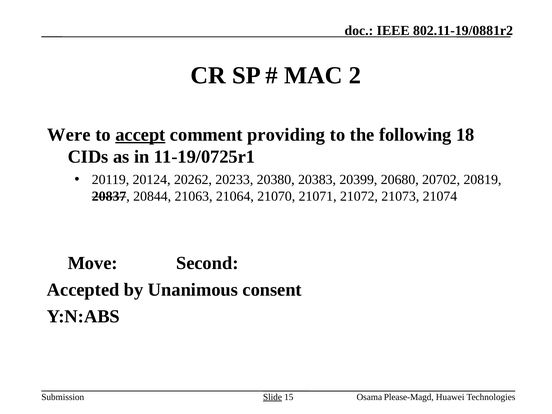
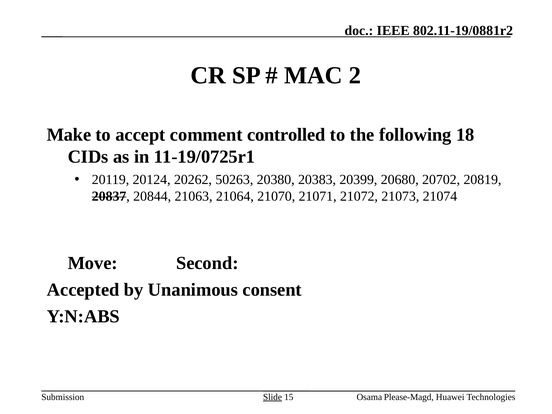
Were: Were -> Make
accept underline: present -> none
providing: providing -> controlled
20233: 20233 -> 50263
